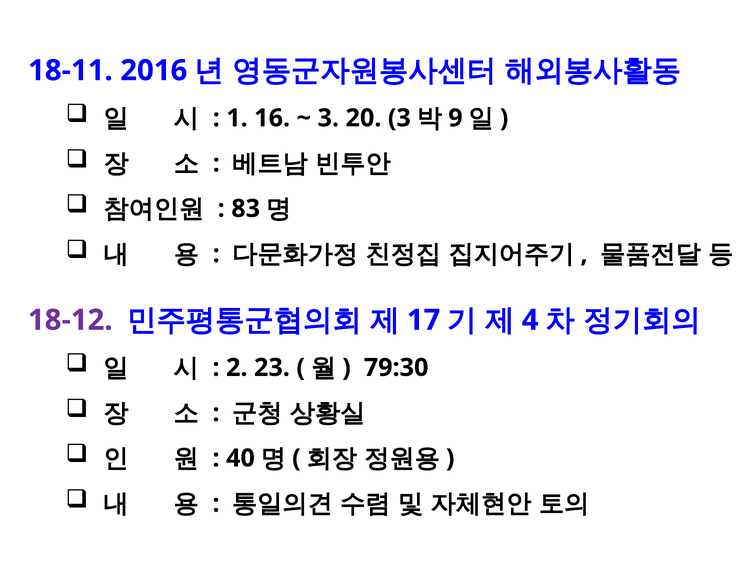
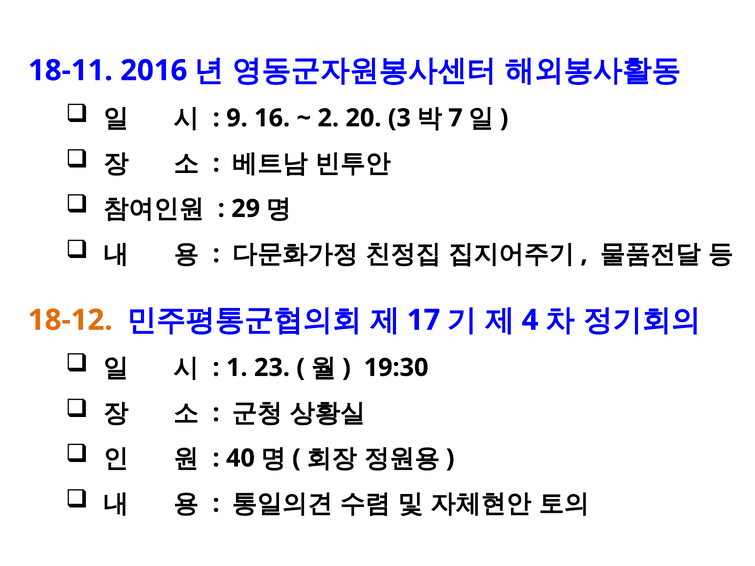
1: 1 -> 9
3 at (328, 118): 3 -> 2
9: 9 -> 7
83: 83 -> 29
18-12 colour: purple -> orange
2: 2 -> 1
79:30: 79:30 -> 19:30
